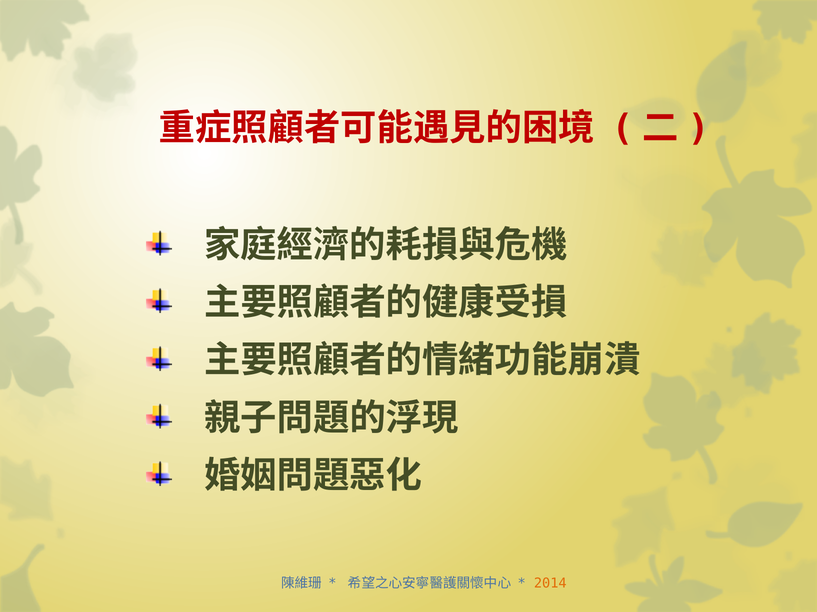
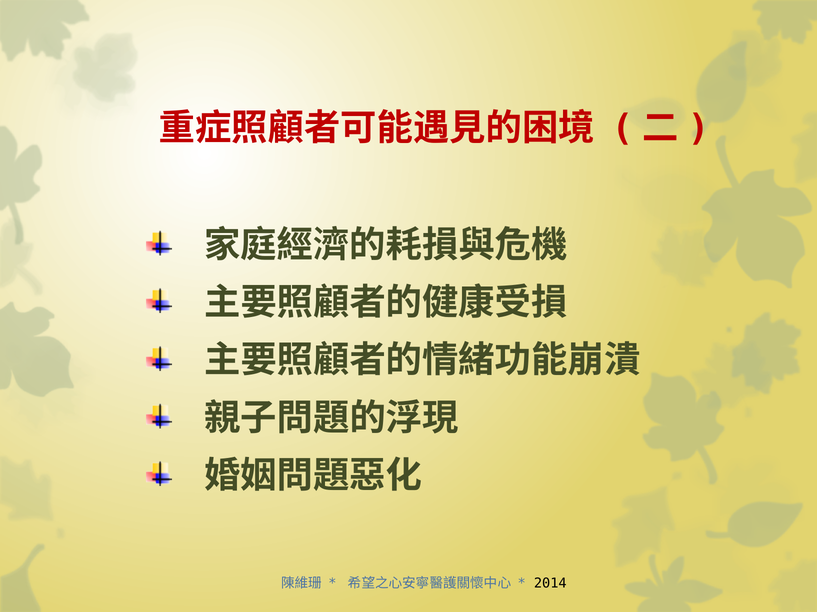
2014 colour: orange -> black
